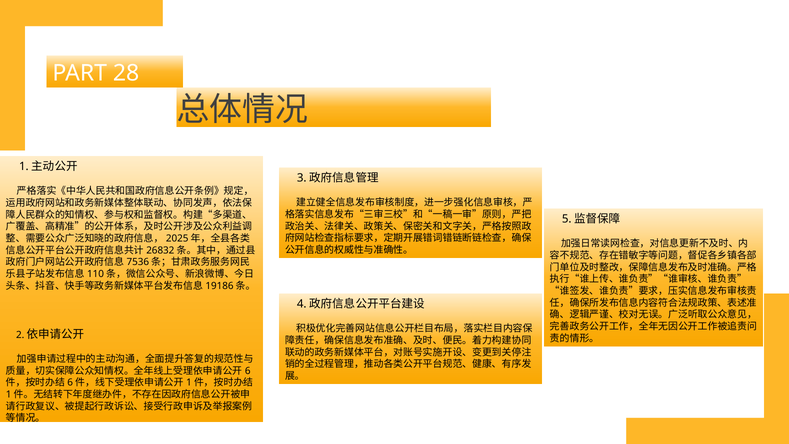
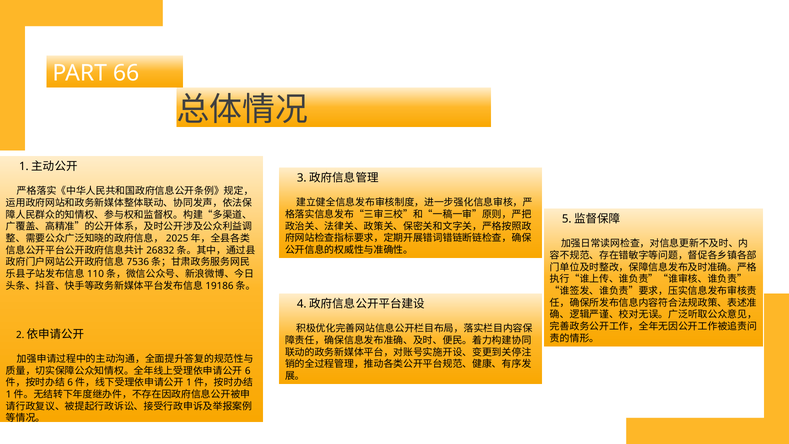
28: 28 -> 66
